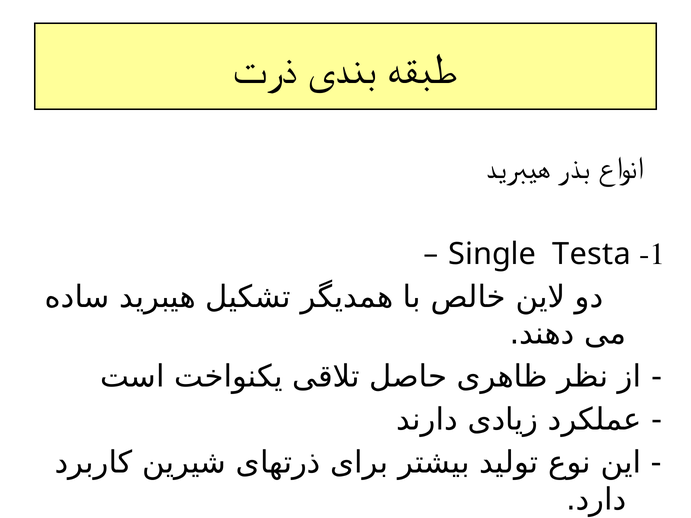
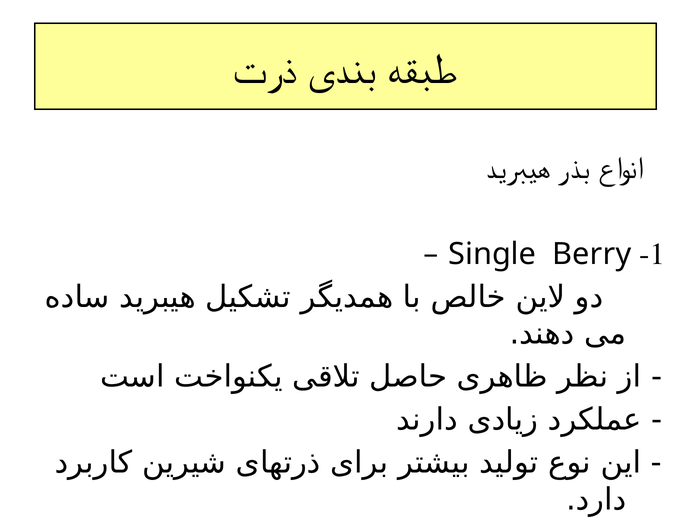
Testa: Testa -> Berry
